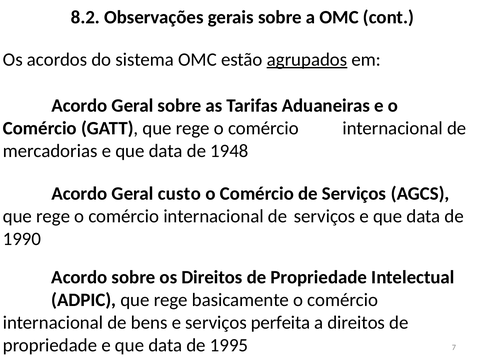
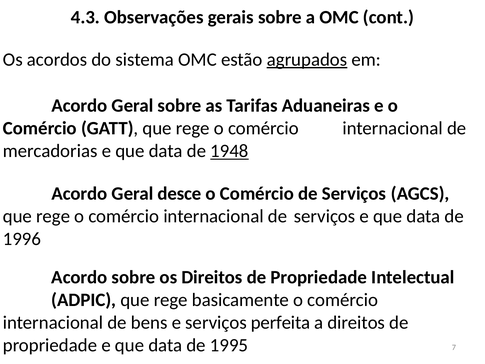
8.2: 8.2 -> 4.3
1948 underline: none -> present
custo: custo -> desce
1990: 1990 -> 1996
